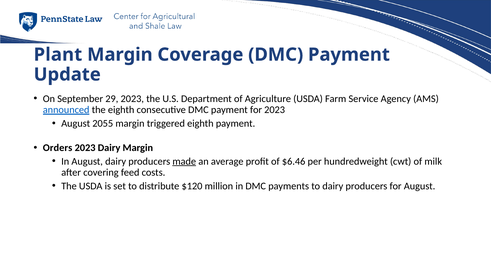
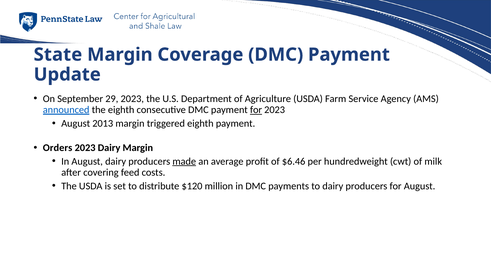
Plant: Plant -> State
for at (256, 110) underline: none -> present
2055: 2055 -> 2013
